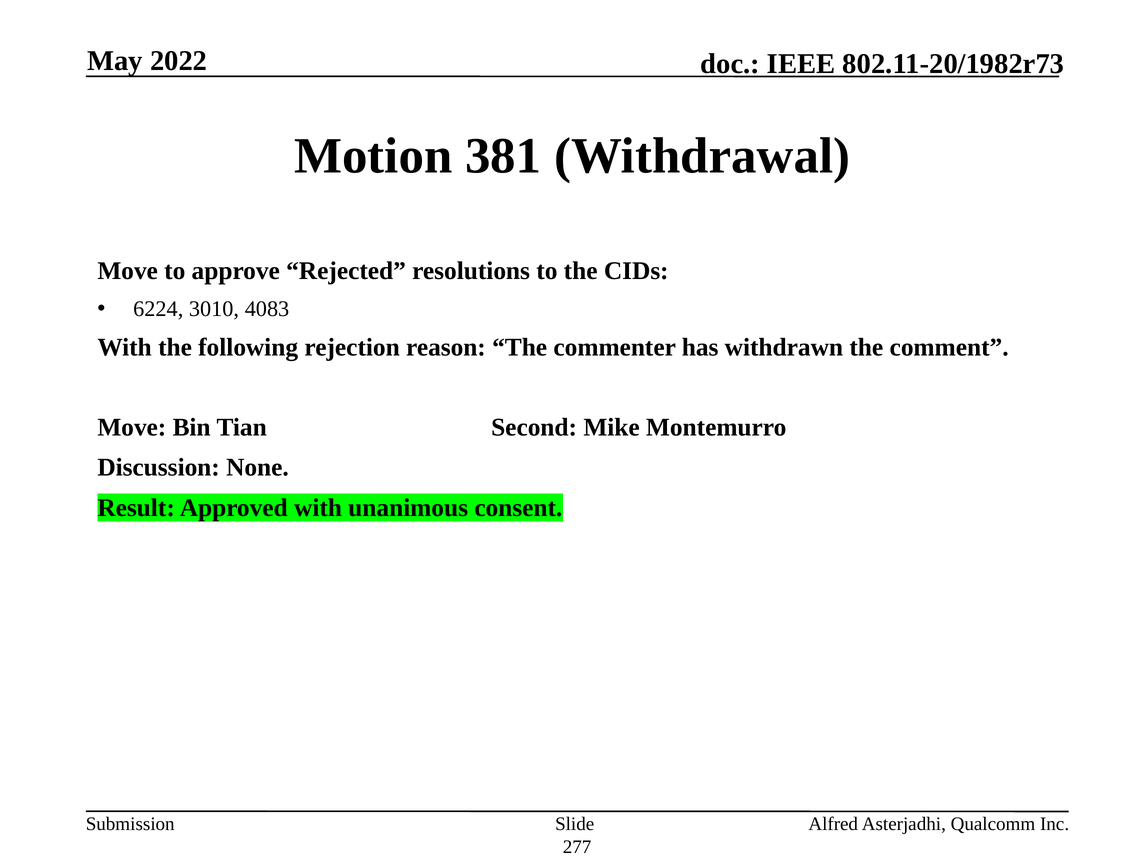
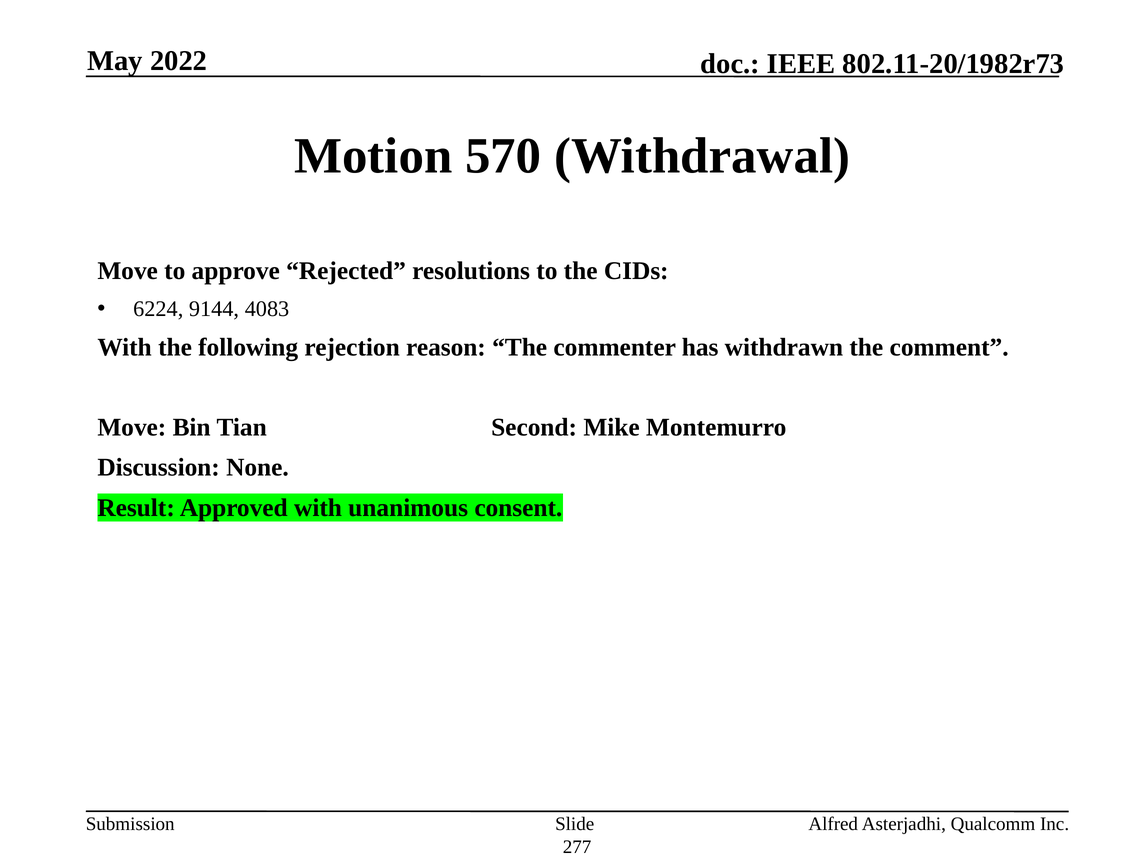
381: 381 -> 570
3010: 3010 -> 9144
